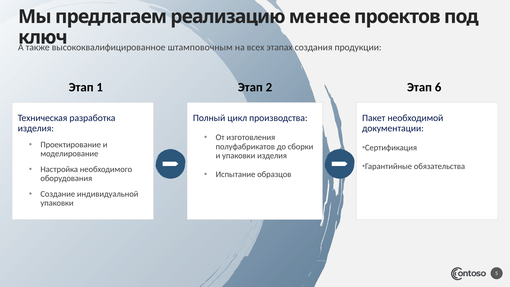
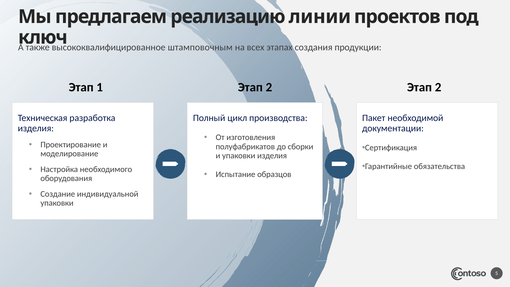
менее: менее -> линии
6 at (438, 87): 6 -> 2
